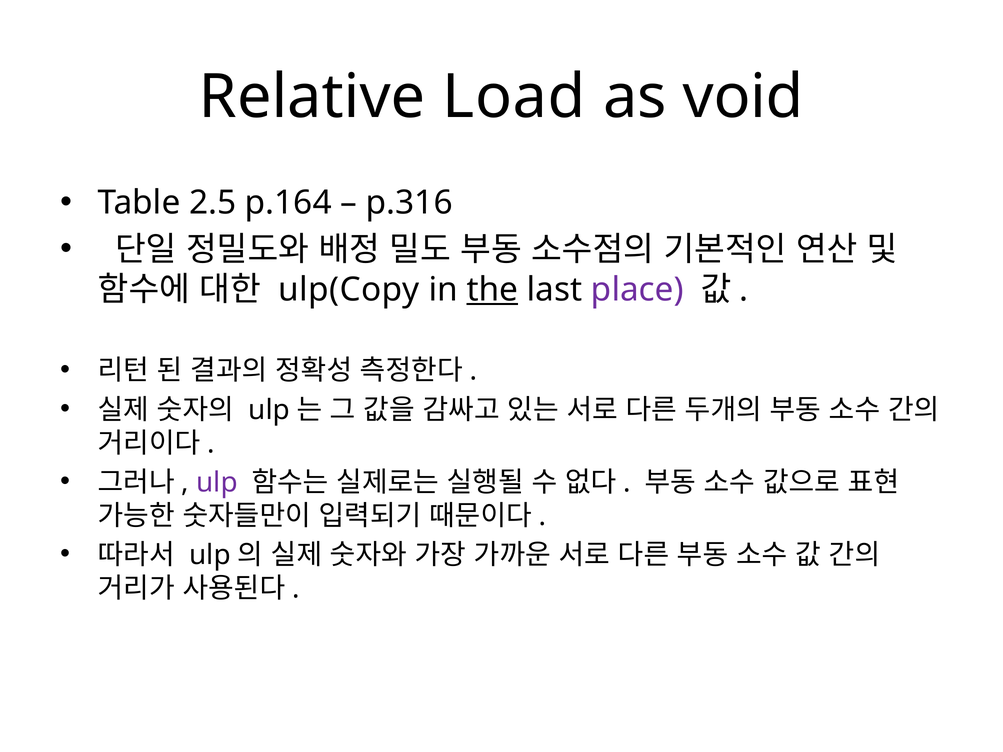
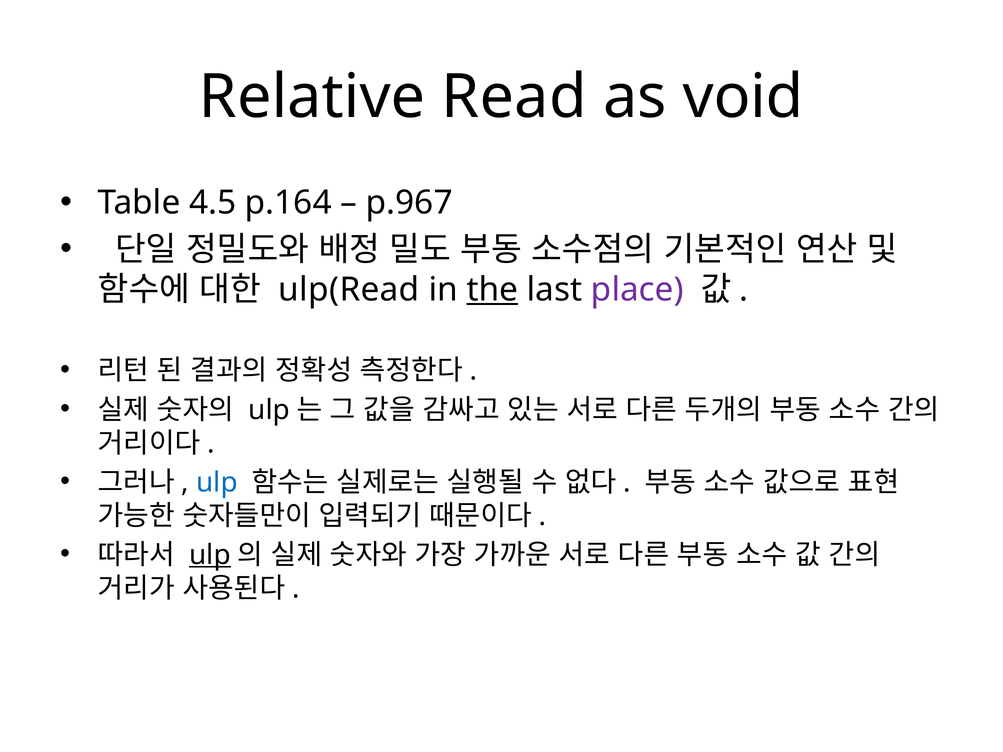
Load: Load -> Read
2.5: 2.5 -> 4.5
p.316: p.316 -> p.967
ulp(Copy: ulp(Copy -> ulp(Read
ulp at (217, 483) colour: purple -> blue
ulp at (210, 555) underline: none -> present
